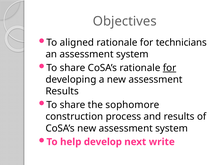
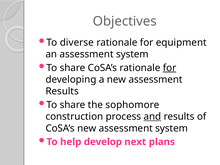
aligned: aligned -> diverse
technicians: technicians -> equipment
and underline: none -> present
write: write -> plans
